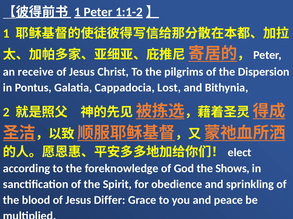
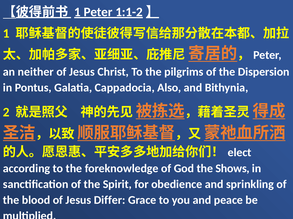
receive: receive -> neither
Lost: Lost -> Also
